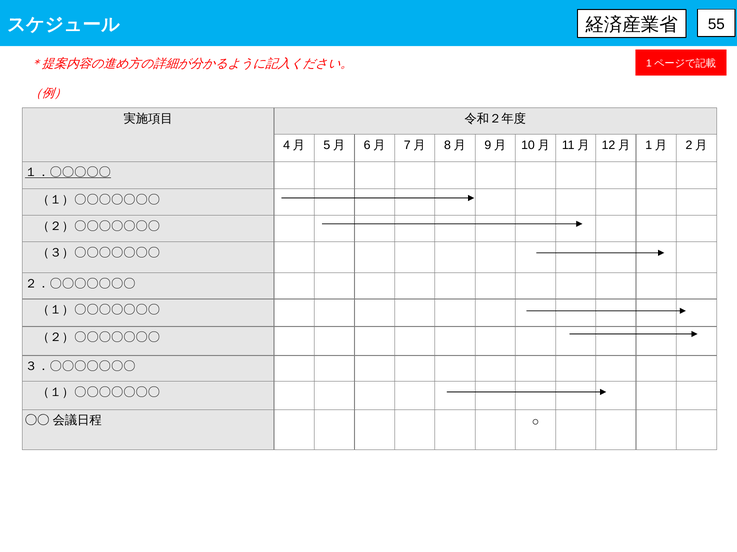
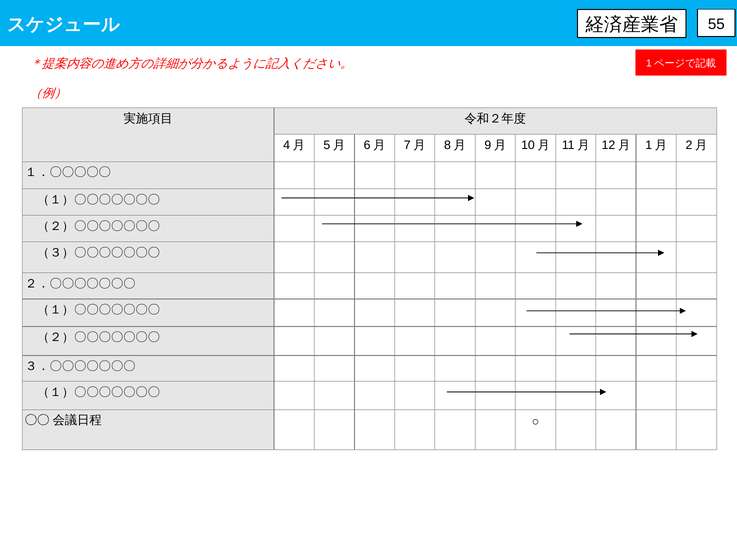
１．〇〇〇〇〇 underline: present -> none
